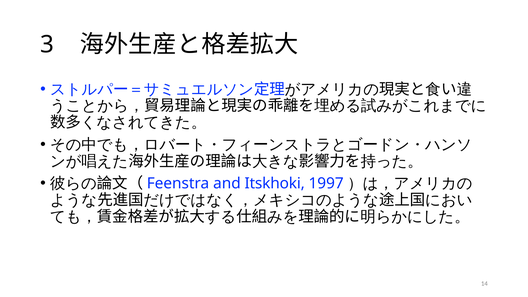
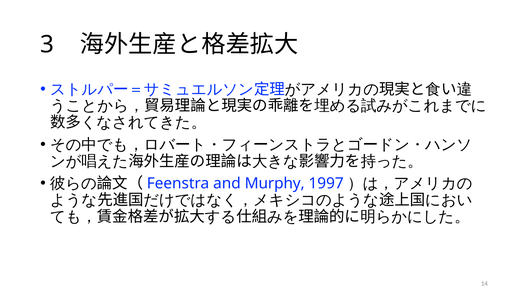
Itskhoki: Itskhoki -> Murphy
